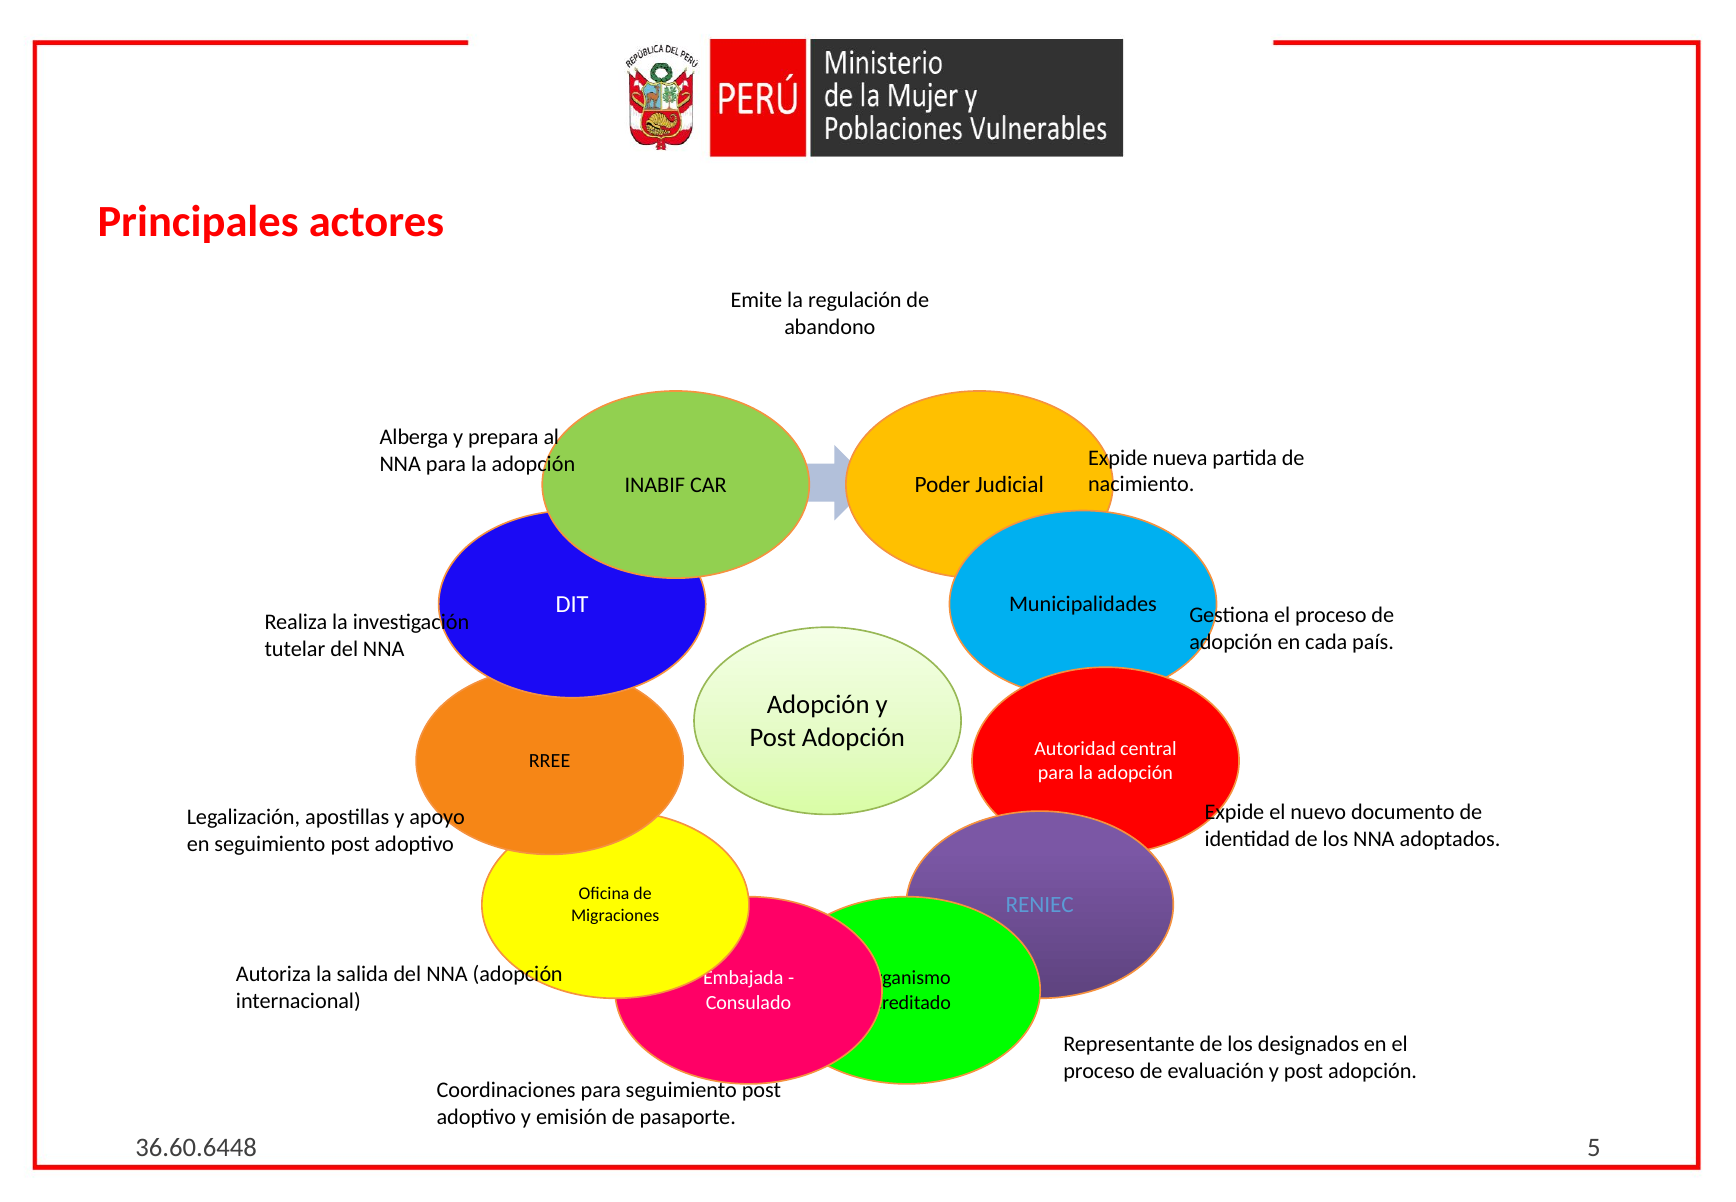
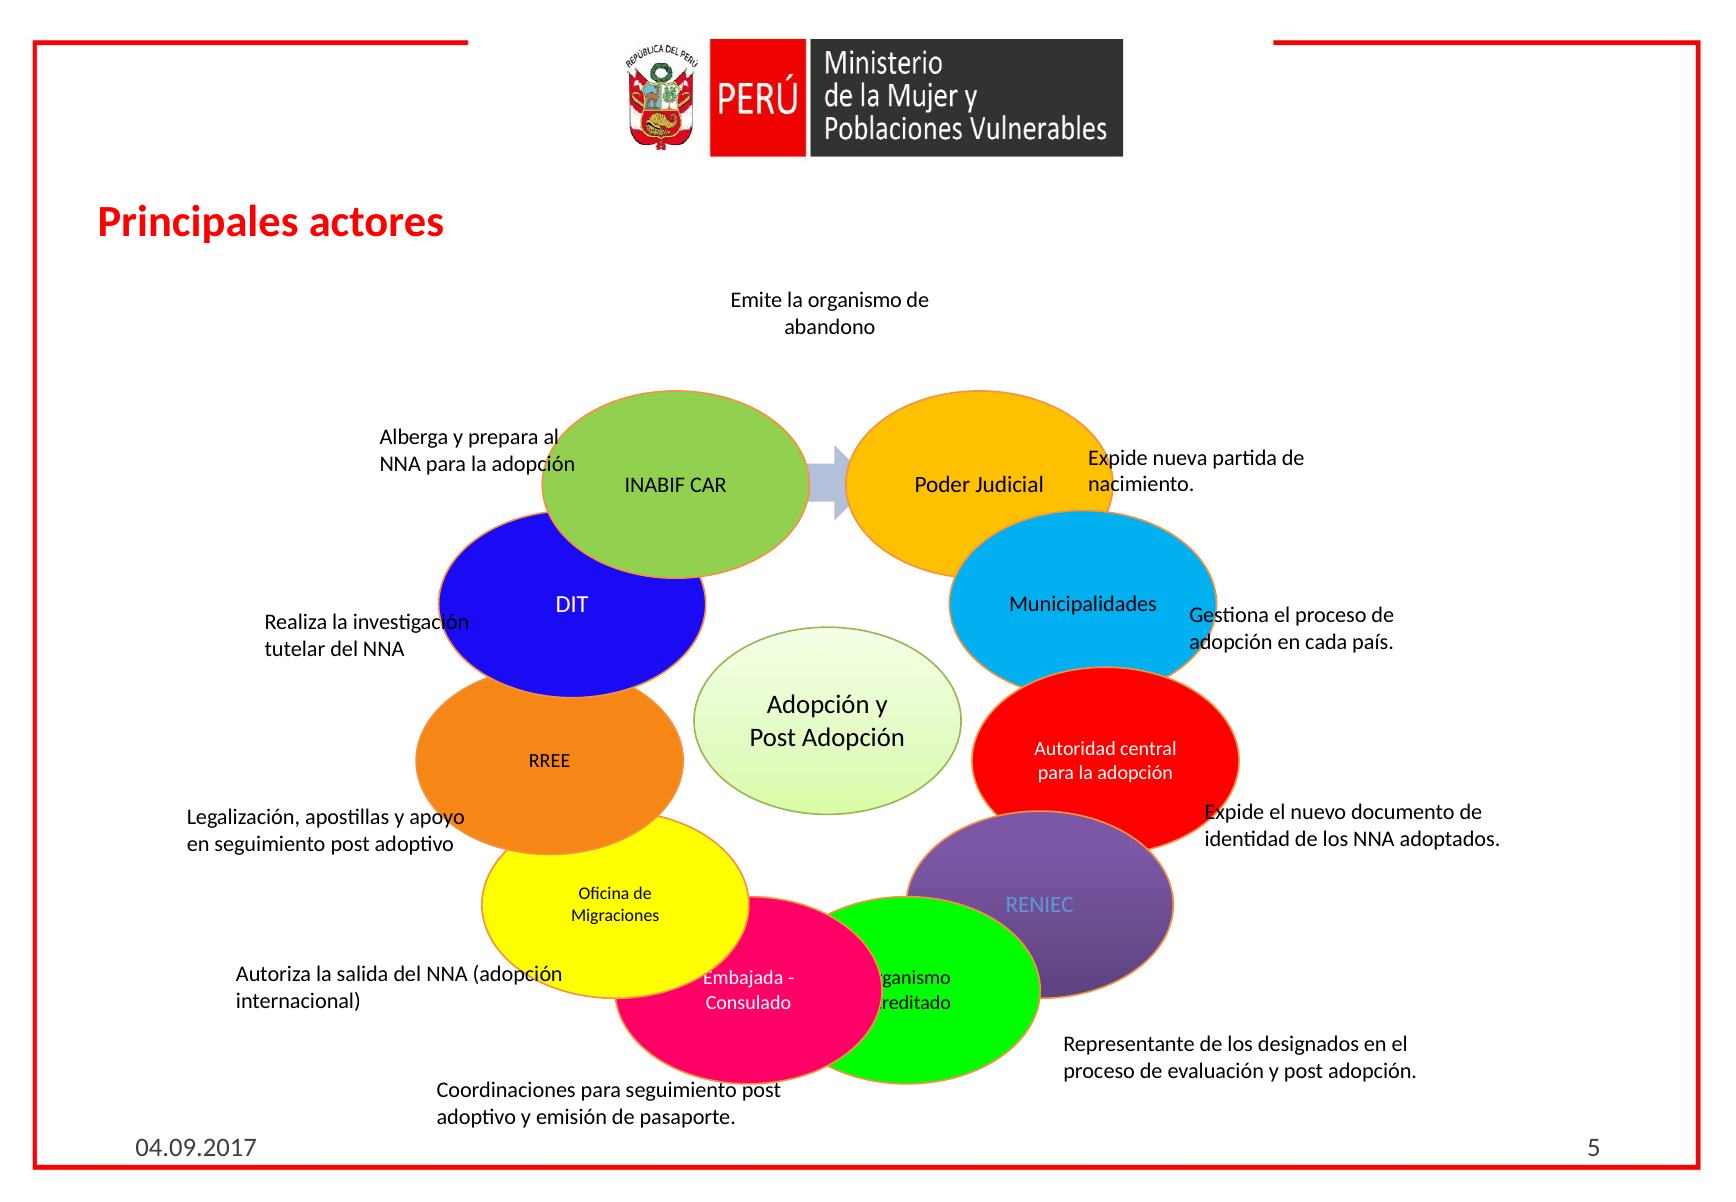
la regulación: regulación -> organismo
36.60.6448: 36.60.6448 -> 04.09.2017
